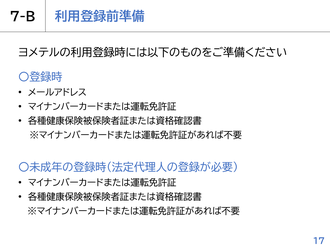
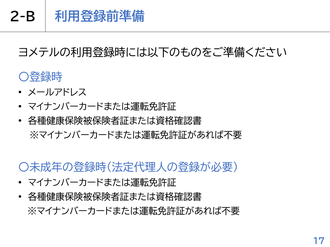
7-B: 7-B -> 2-B
